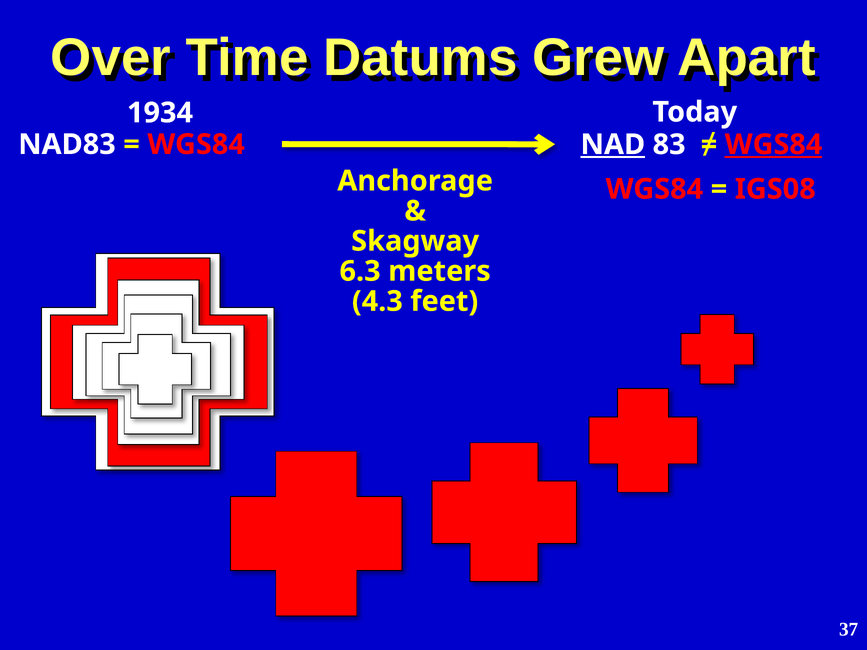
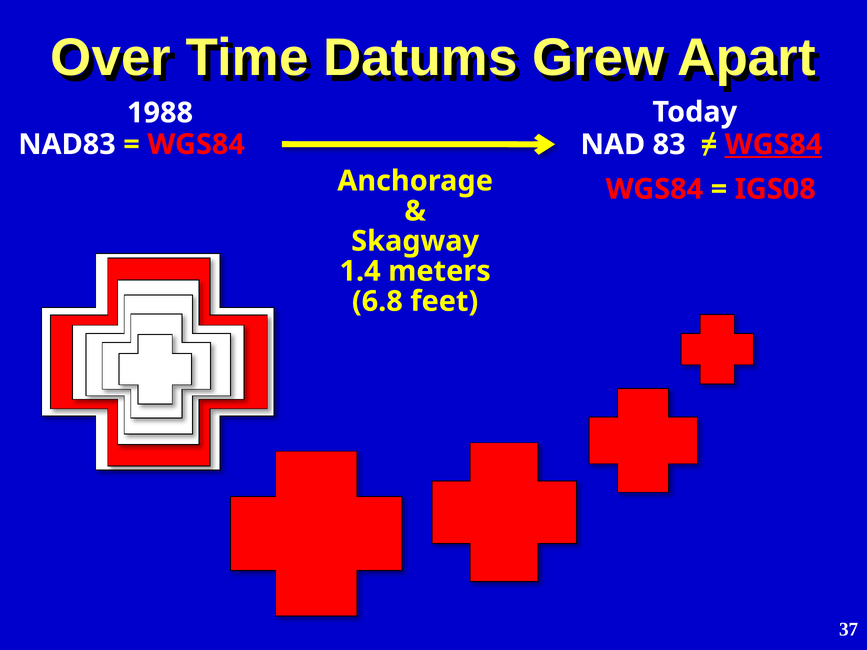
1934: 1934 -> 1988
NAD underline: present -> none
6.3: 6.3 -> 1.4
4.3: 4.3 -> 6.8
